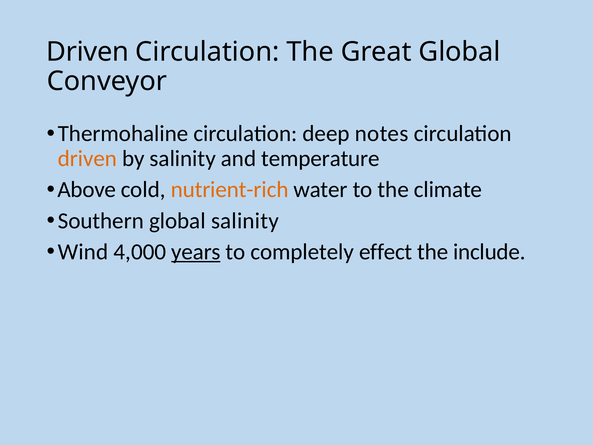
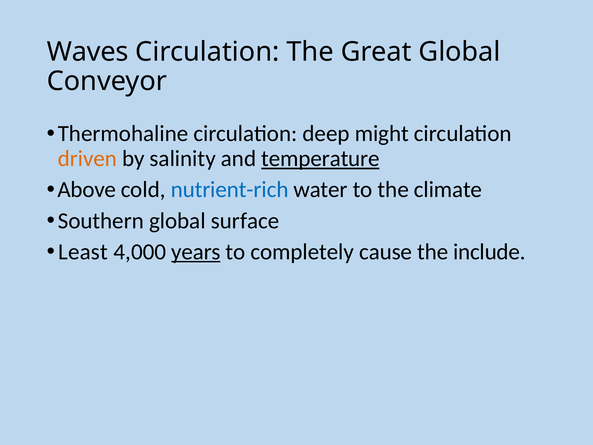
Driven at (88, 52): Driven -> Waves
notes: notes -> might
temperature underline: none -> present
nutrient-rich colour: orange -> blue
global salinity: salinity -> surface
Wind: Wind -> Least
effect: effect -> cause
